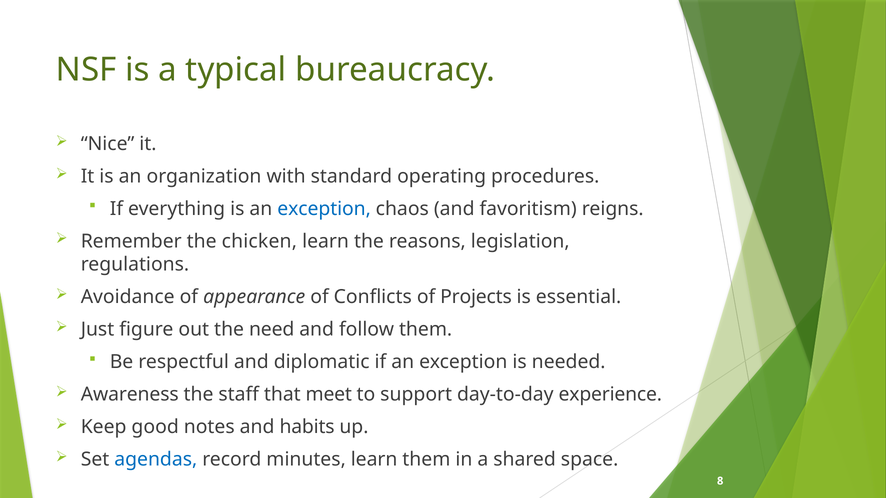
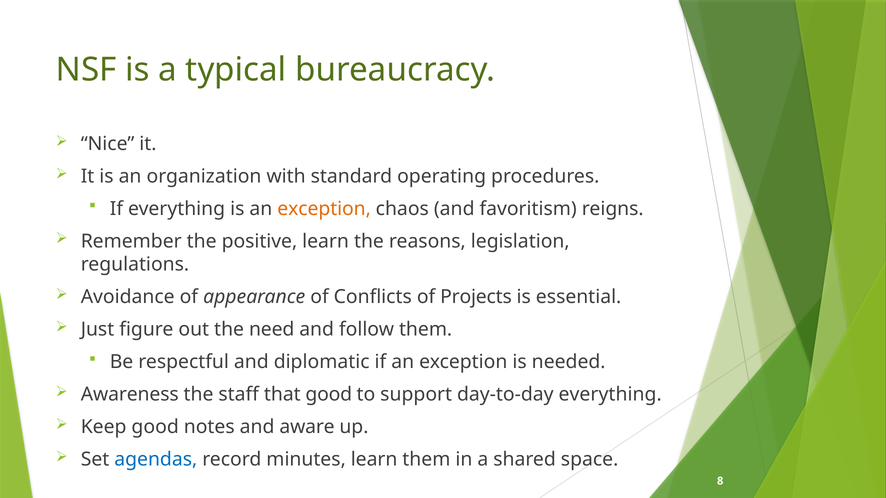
exception at (324, 209) colour: blue -> orange
chicken: chicken -> positive
that meet: meet -> good
day-to-day experience: experience -> everything
habits: habits -> aware
